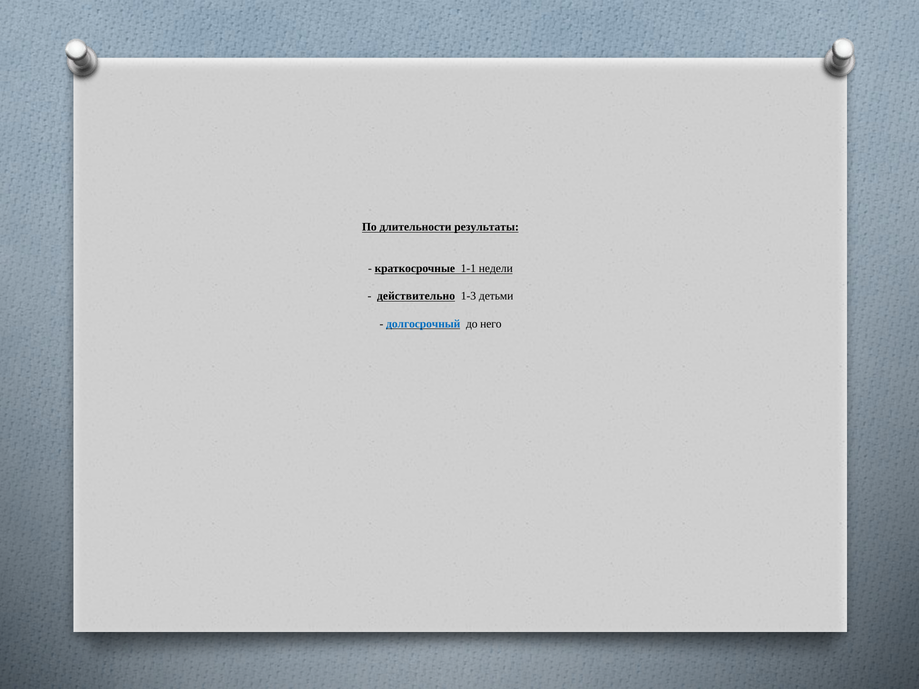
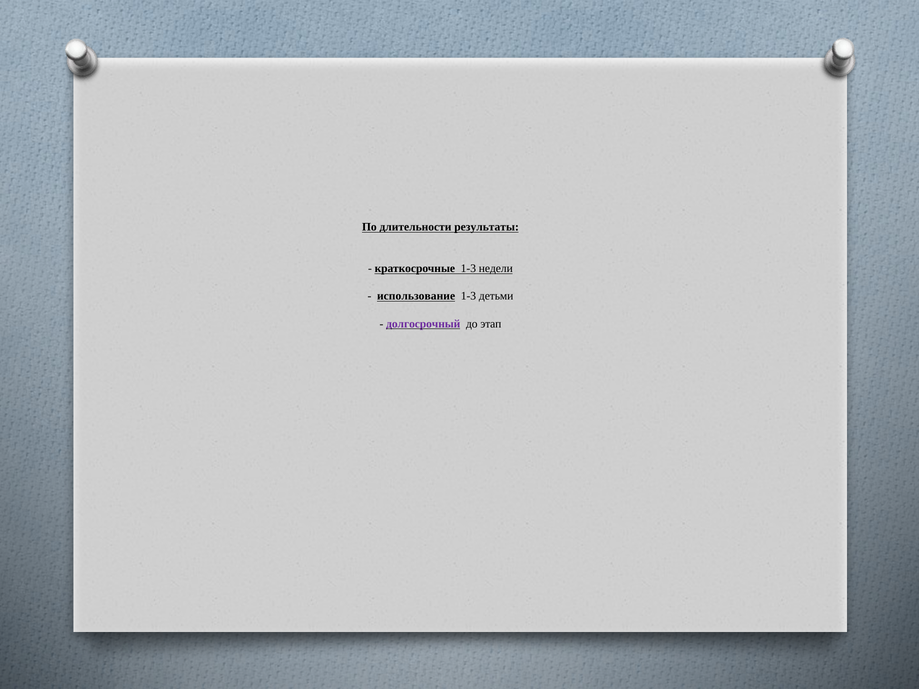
краткосрочные 1-1: 1-1 -> 1-3
действительно: действительно -> использование
долгосрочный colour: blue -> purple
него: него -> этап
